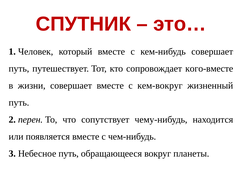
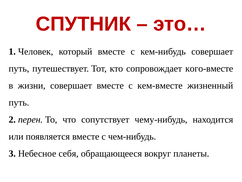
кем-вокруг: кем-вокруг -> кем-вместе
Небесное путь: путь -> себя
